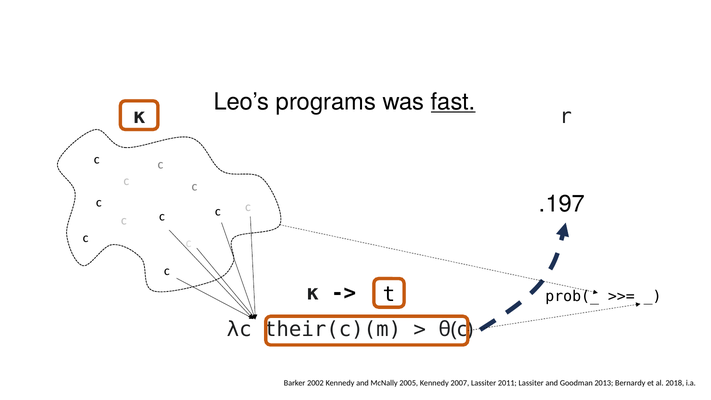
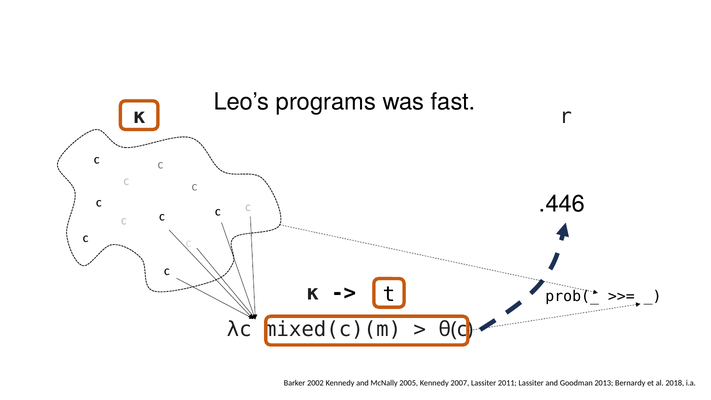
fast underline: present -> none
.197: .197 -> .446
their(c)(m: their(c)(m -> mixed(c)(m
